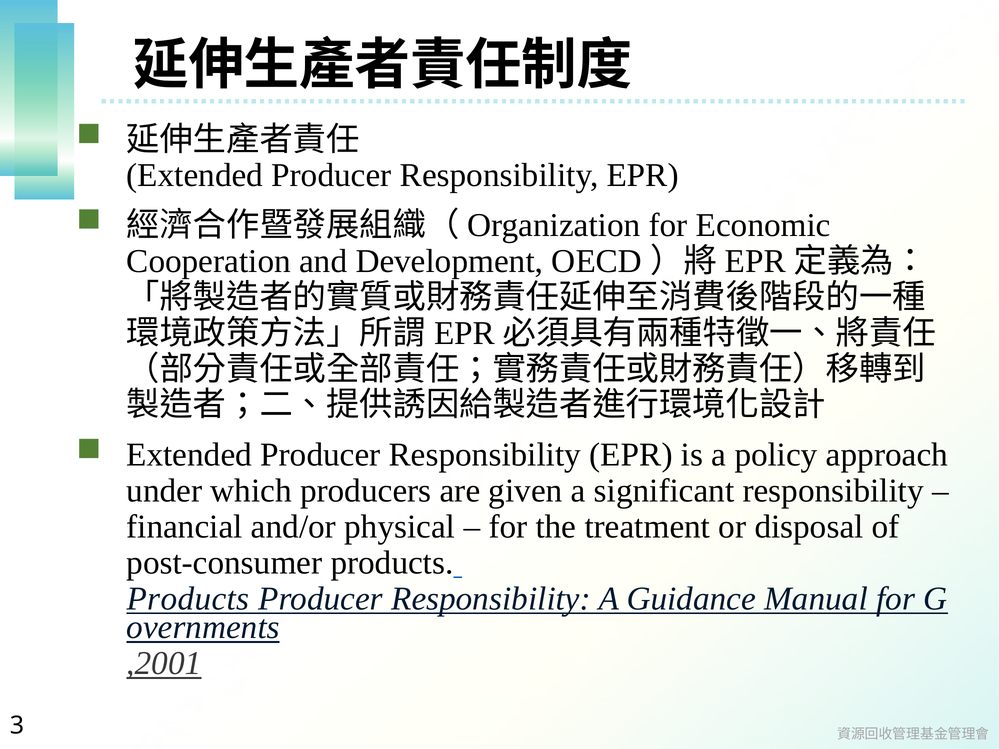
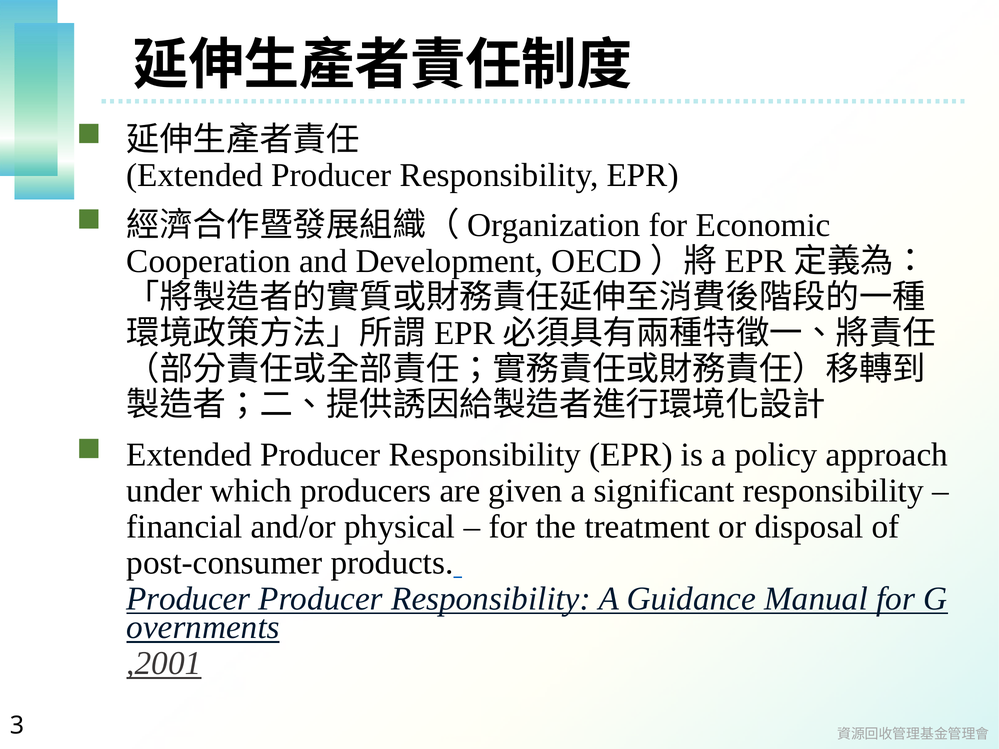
Products at (188, 599): Products -> Producer
